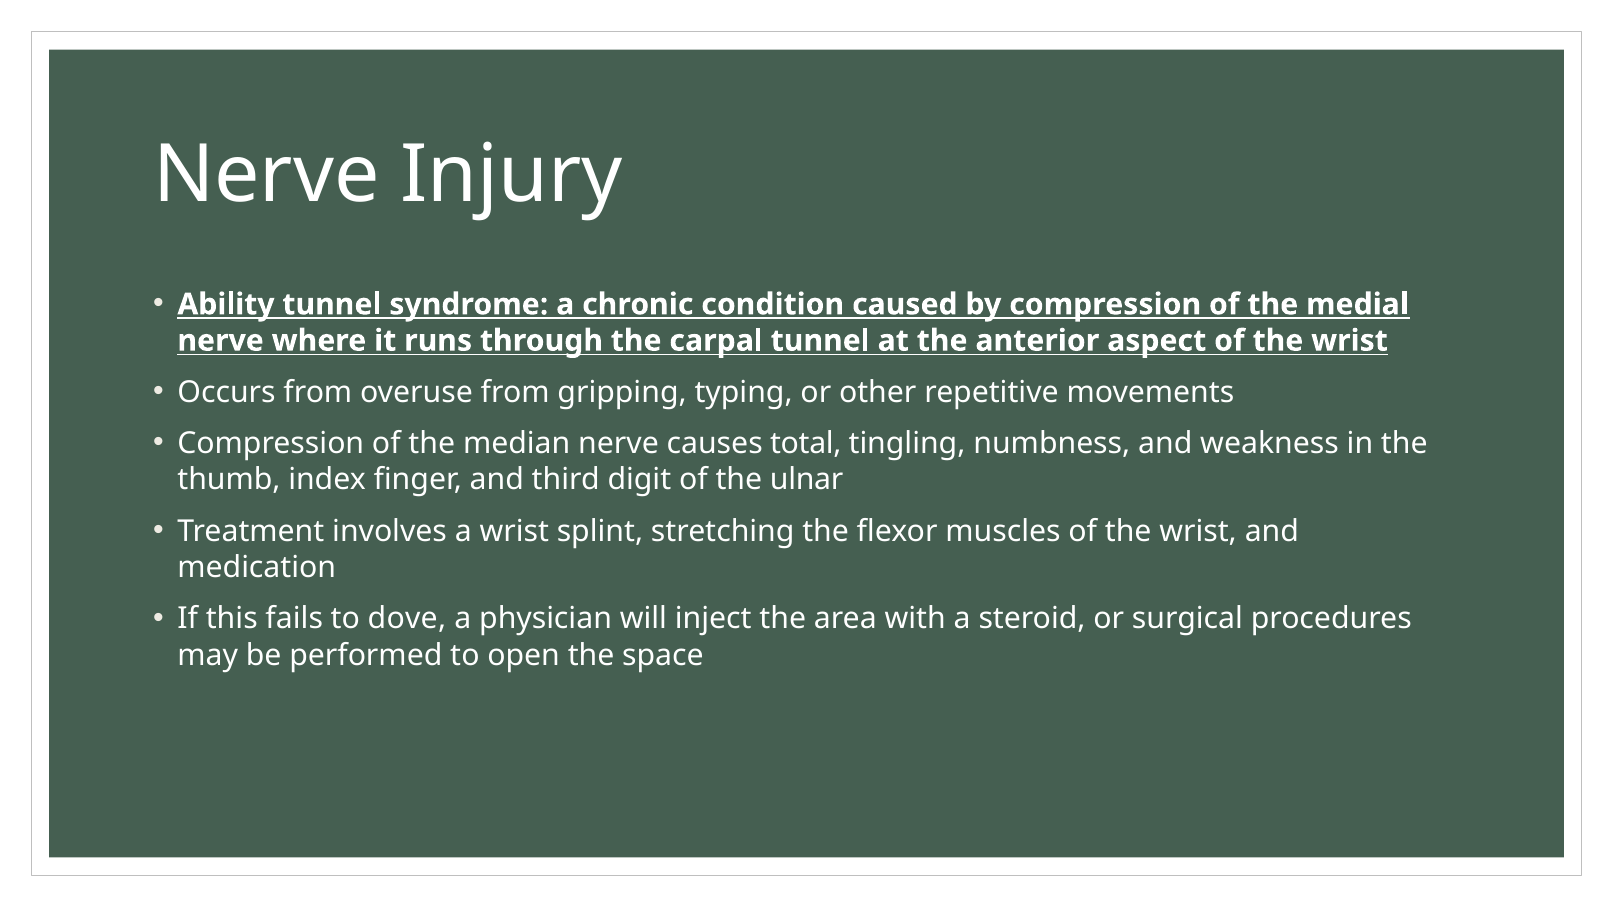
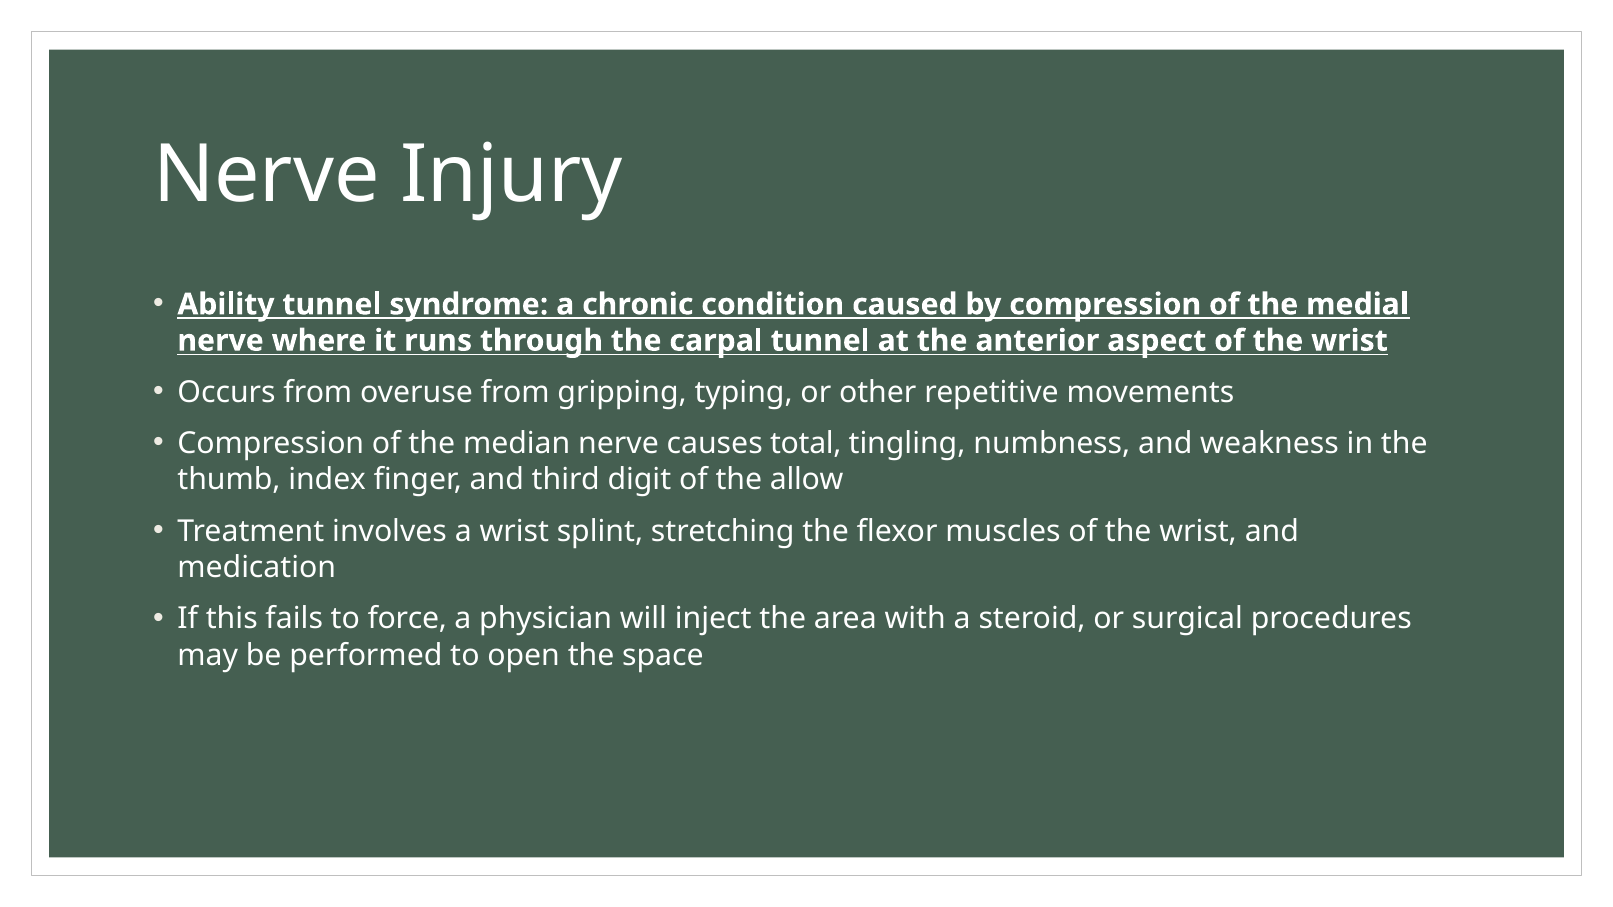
ulnar: ulnar -> allow
dove: dove -> force
